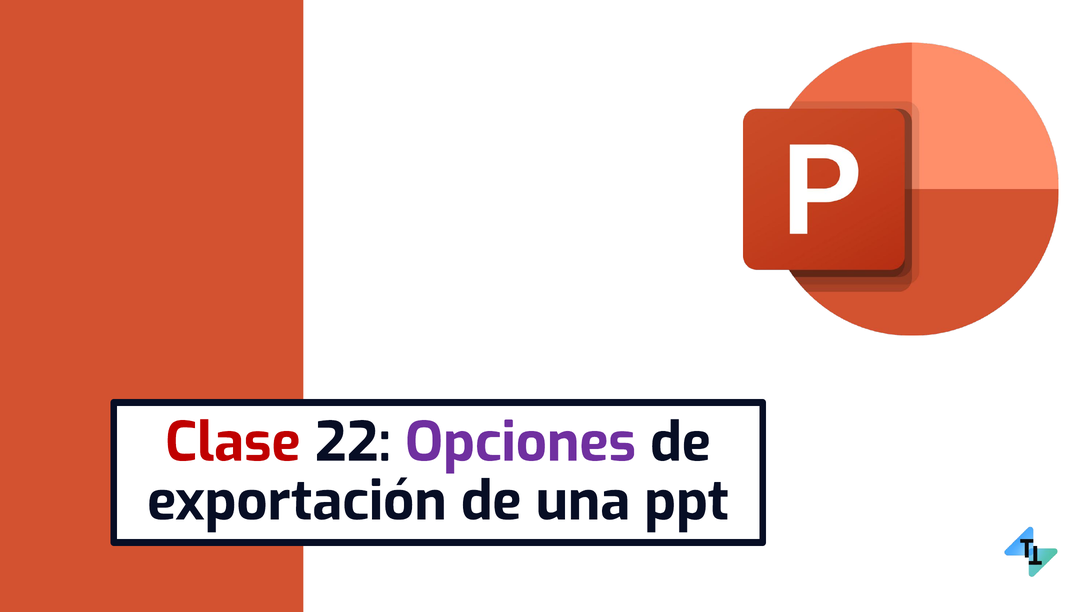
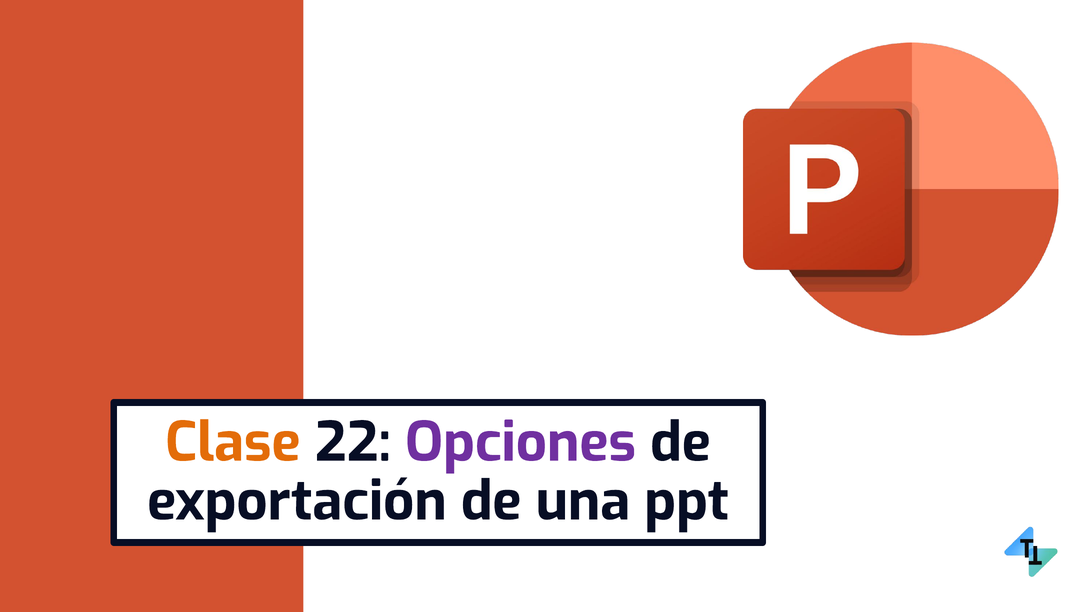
Clase colour: red -> orange
